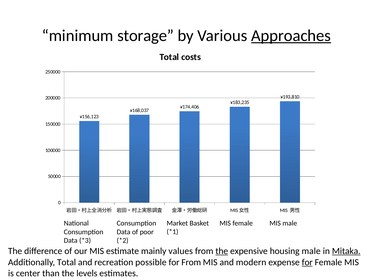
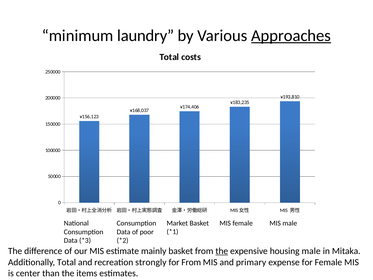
storage: storage -> laundry
mainly values: values -> basket
Mitaka underline: present -> none
possible: possible -> strongly
modern: modern -> primary
for at (307, 262) underline: present -> none
levels: levels -> items
